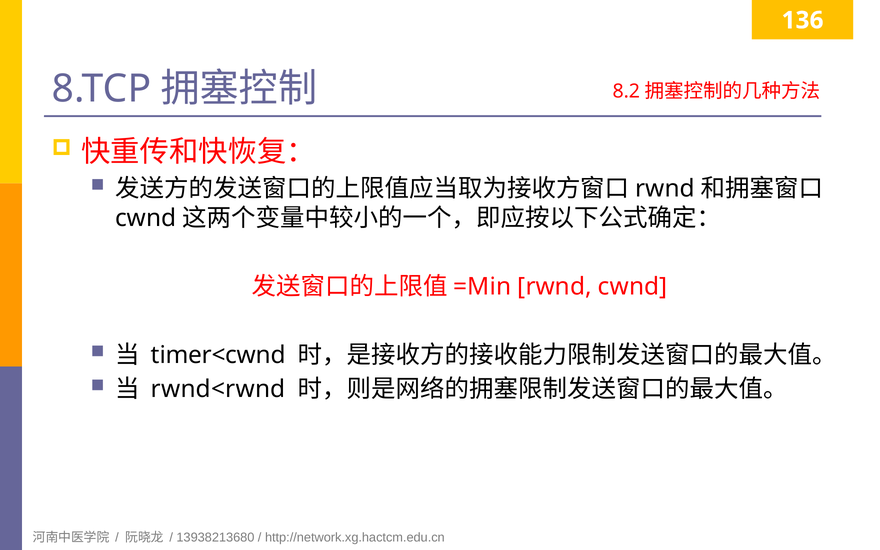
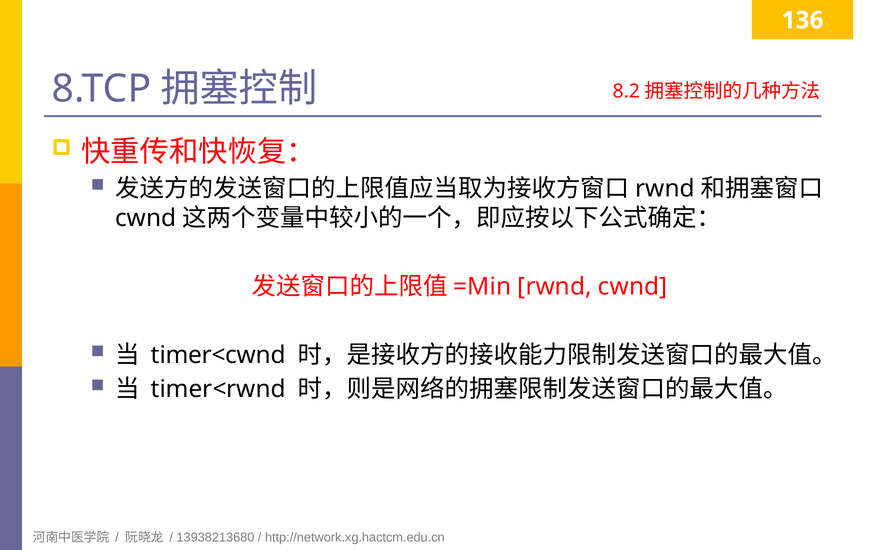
rwnd<rwnd: rwnd<rwnd -> timer<rwnd
